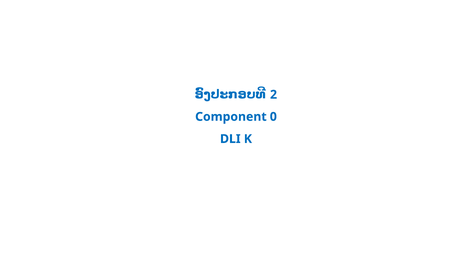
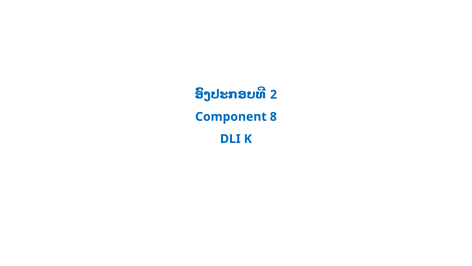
0: 0 -> 8
